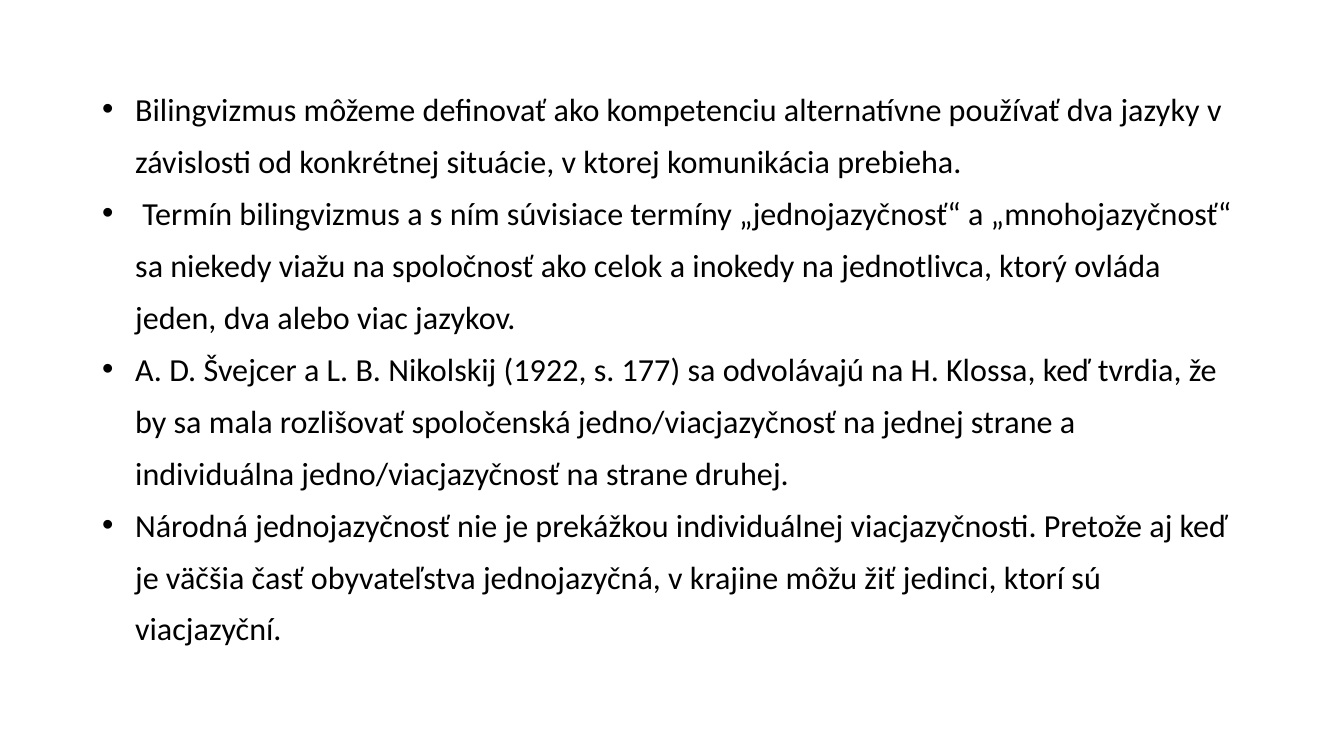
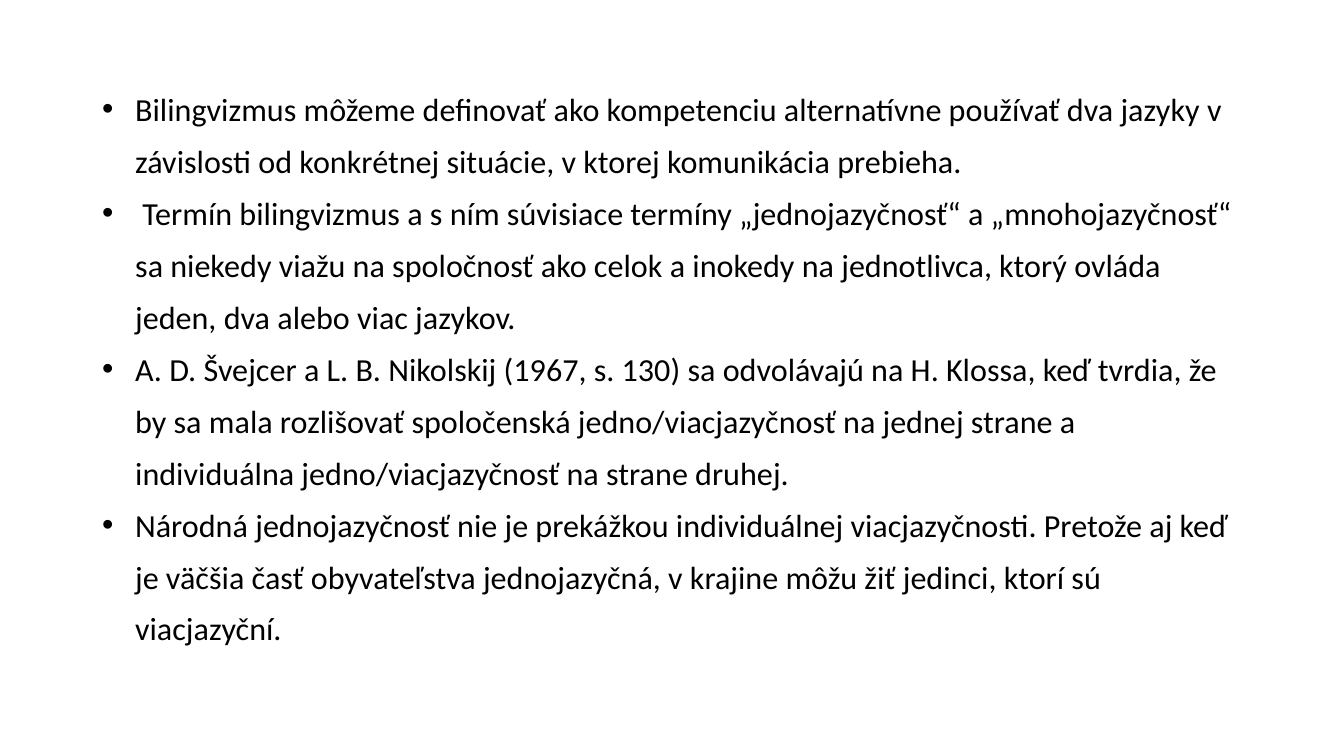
1922: 1922 -> 1967
177: 177 -> 130
